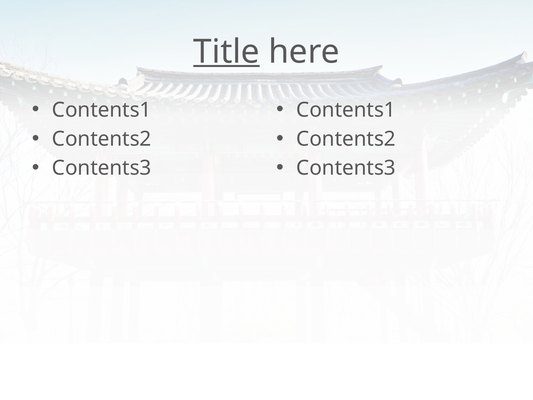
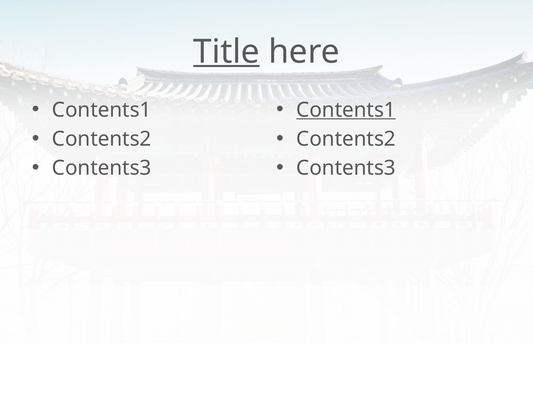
Contents1 at (346, 110) underline: none -> present
